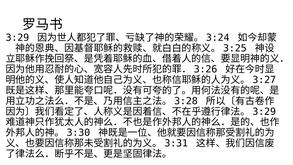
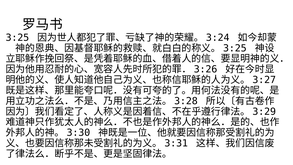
3:29: 3:29 -> 3:25
